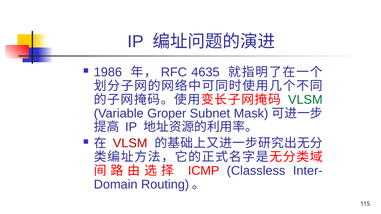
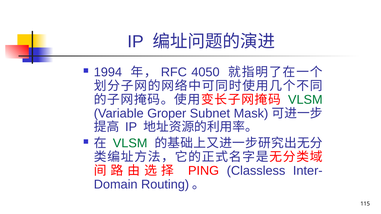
1986: 1986 -> 1994
4635: 4635 -> 4050
VLSM at (130, 143) colour: red -> green
ICMP: ICMP -> PING
